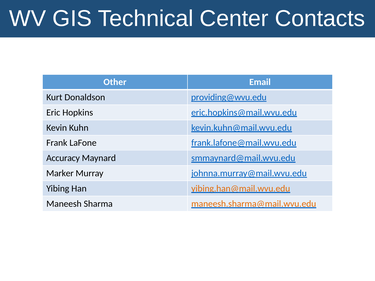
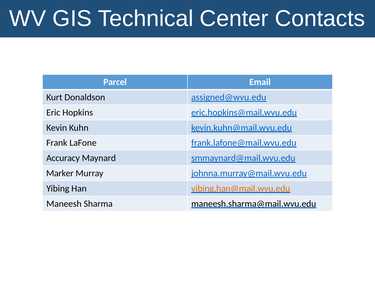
Other: Other -> Parcel
providing@wvu.edu: providing@wvu.edu -> assigned@wvu.edu
maneesh.sharma@mail.wvu.edu colour: orange -> black
